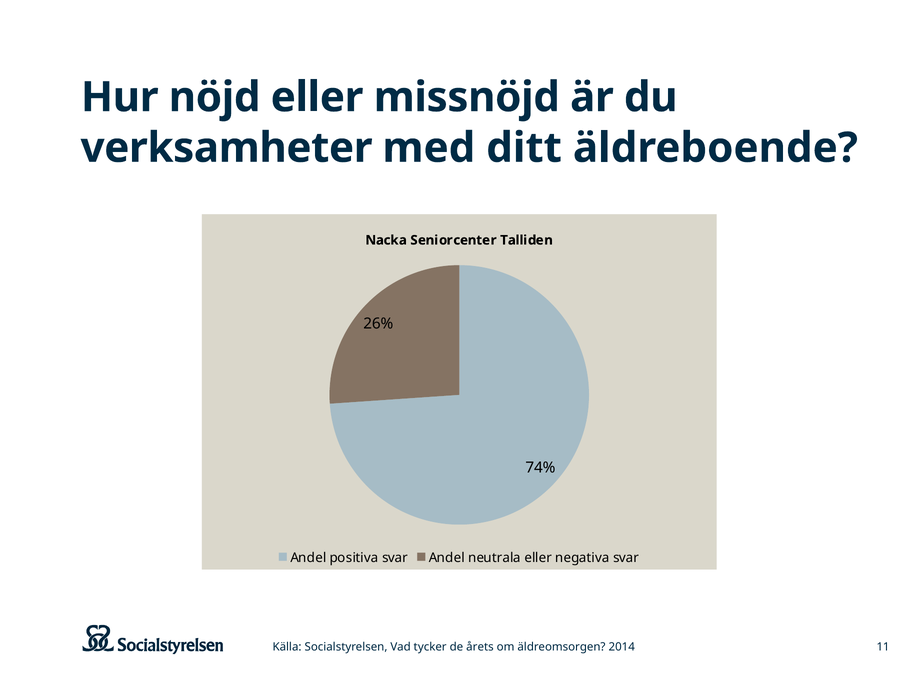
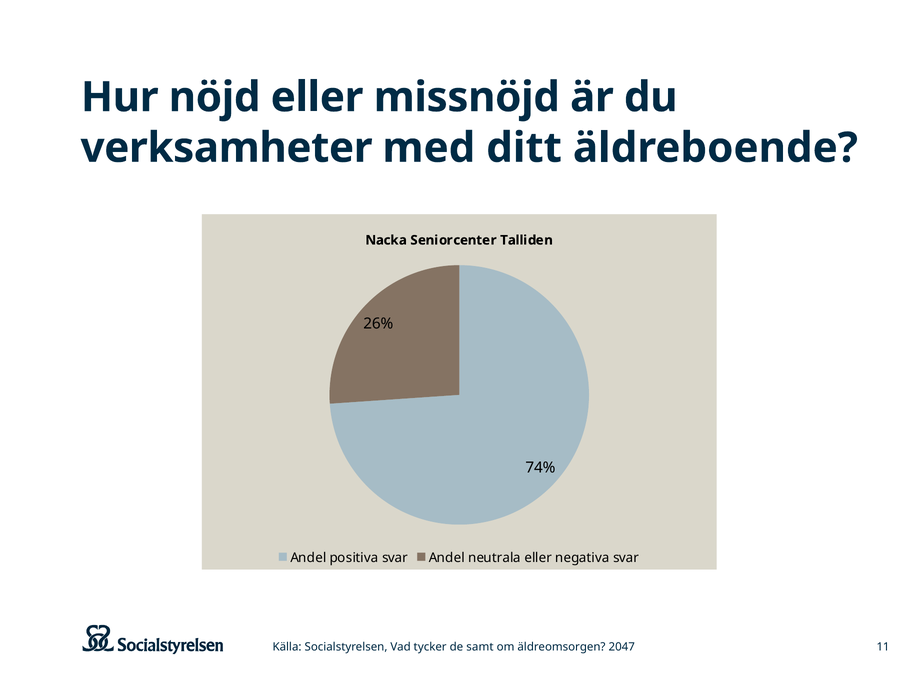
årets: årets -> samt
2014: 2014 -> 2047
